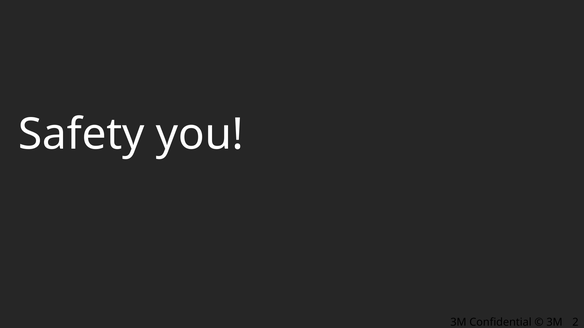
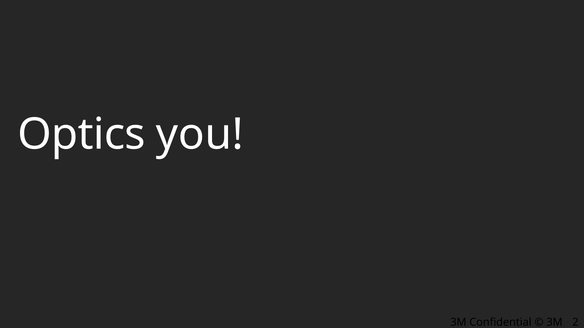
Safety: Safety -> Optics
